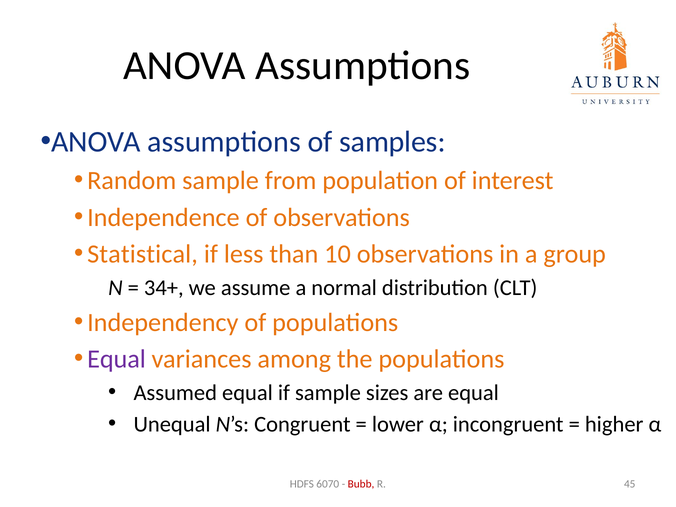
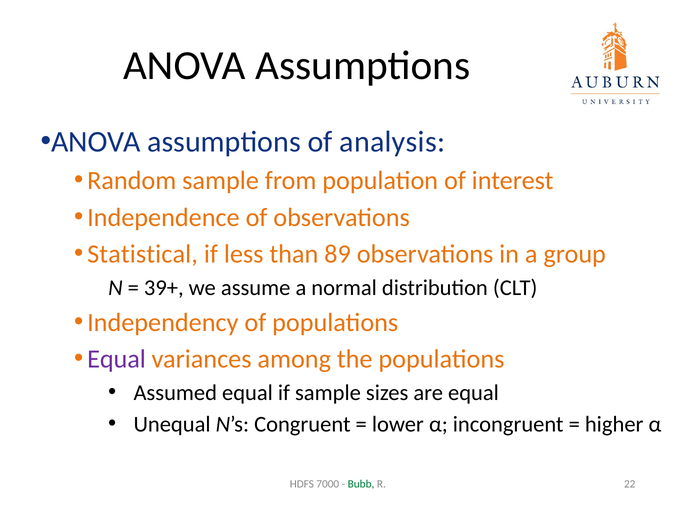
samples: samples -> analysis
10: 10 -> 89
34+: 34+ -> 39+
6070: 6070 -> 7000
Bubb colour: red -> green
45: 45 -> 22
